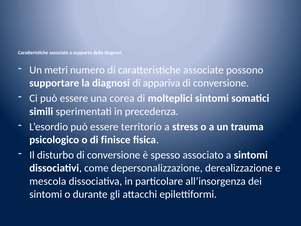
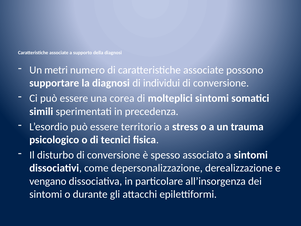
appariva: appariva -> individui
finisce: finisce -> tecnici
mescola: mescola -> vengano
